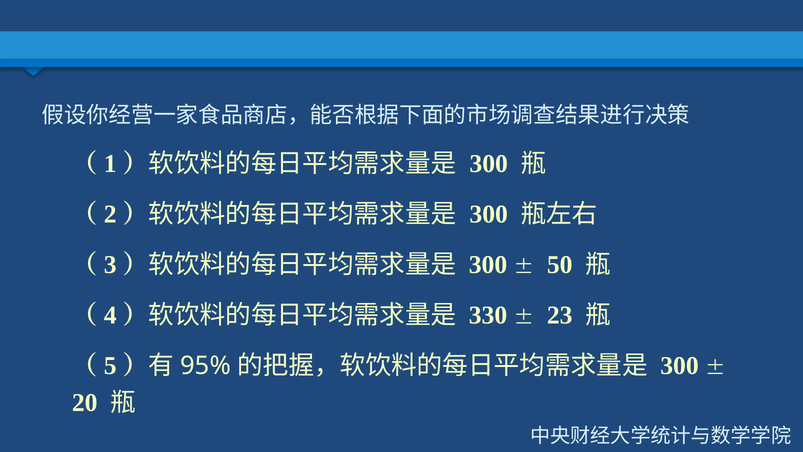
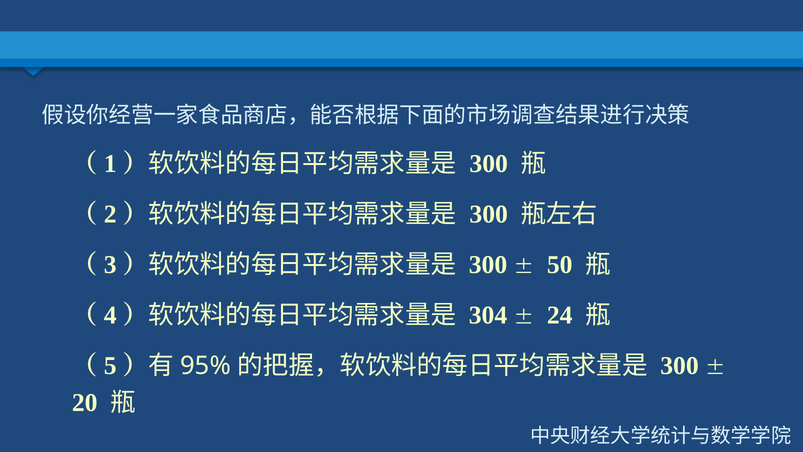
330: 330 -> 304
23: 23 -> 24
